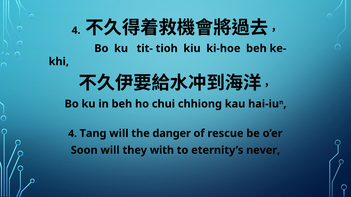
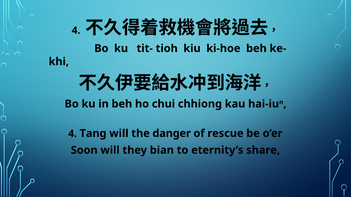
with: with -> bian
never: never -> share
